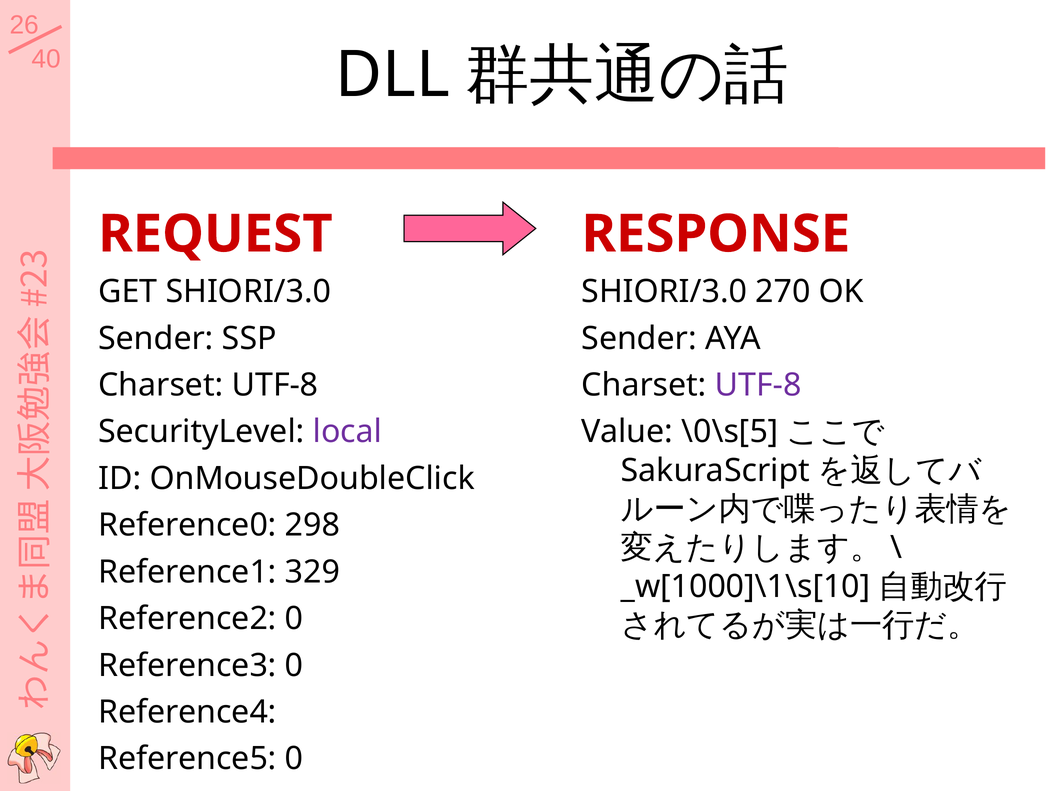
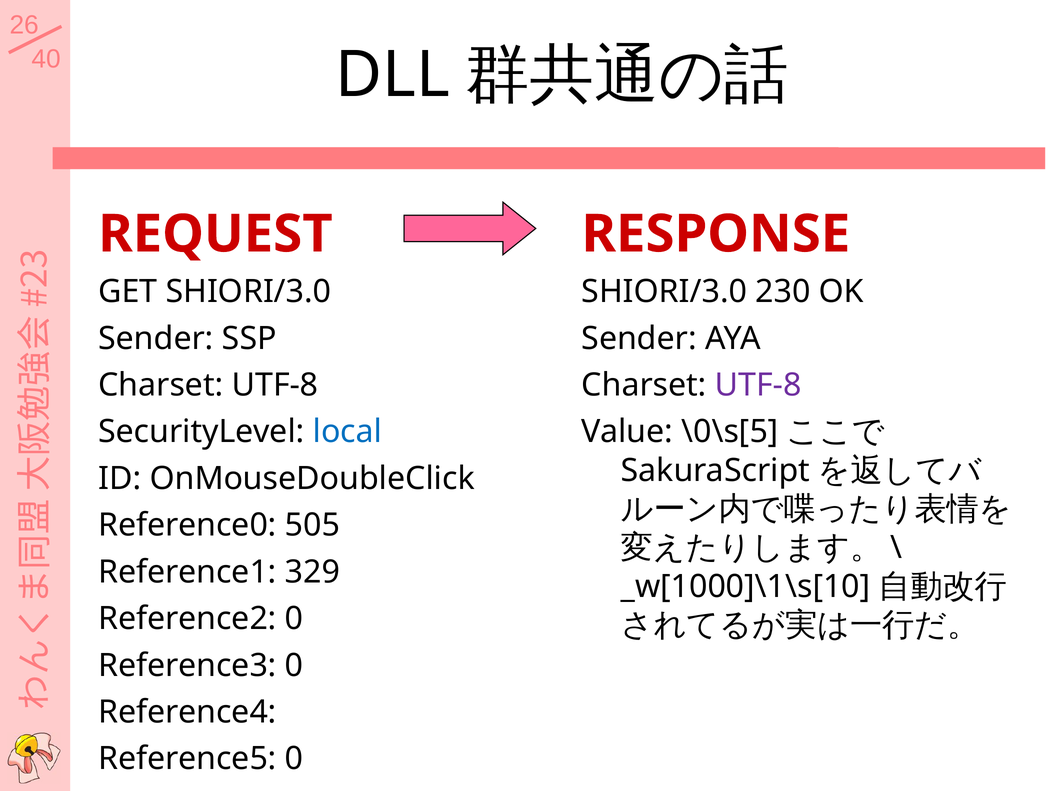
270: 270 -> 230
local colour: purple -> blue
298: 298 -> 505
